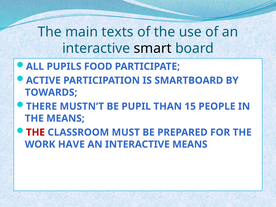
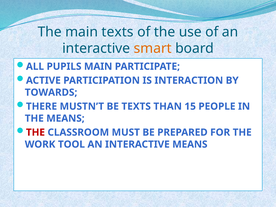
smart colour: black -> orange
PUPILS FOOD: FOOD -> MAIN
SMARTBOARD: SMARTBOARD -> INTERACTION
BE PUPIL: PUPIL -> TEXTS
HAVE: HAVE -> TOOL
